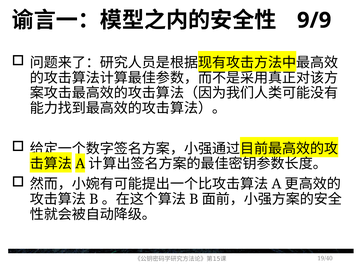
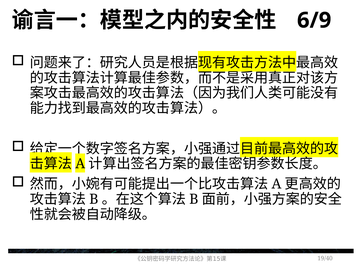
9/9: 9/9 -> 6/9
